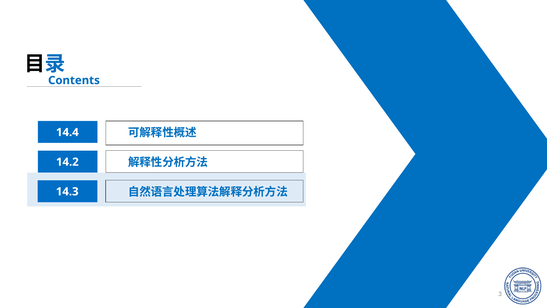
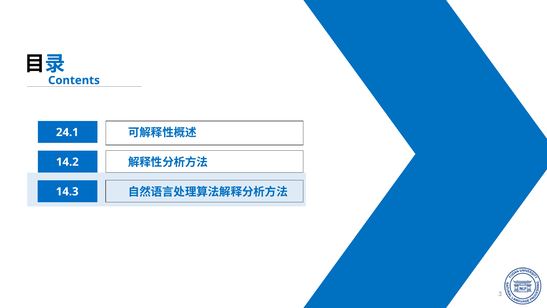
14.4: 14.4 -> 24.1
